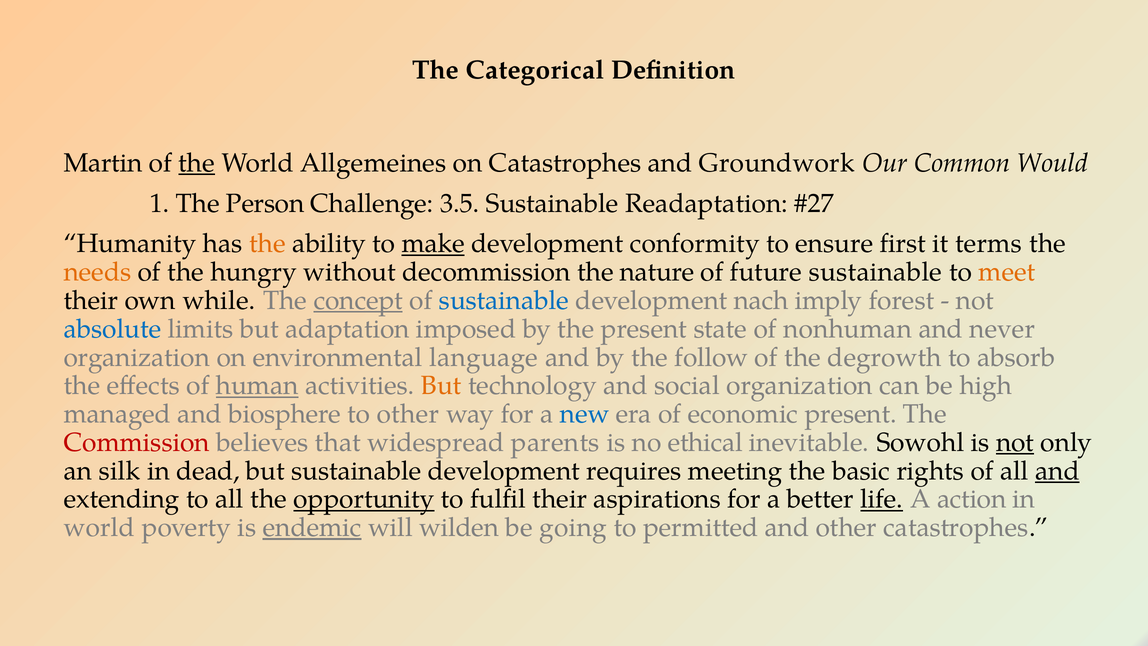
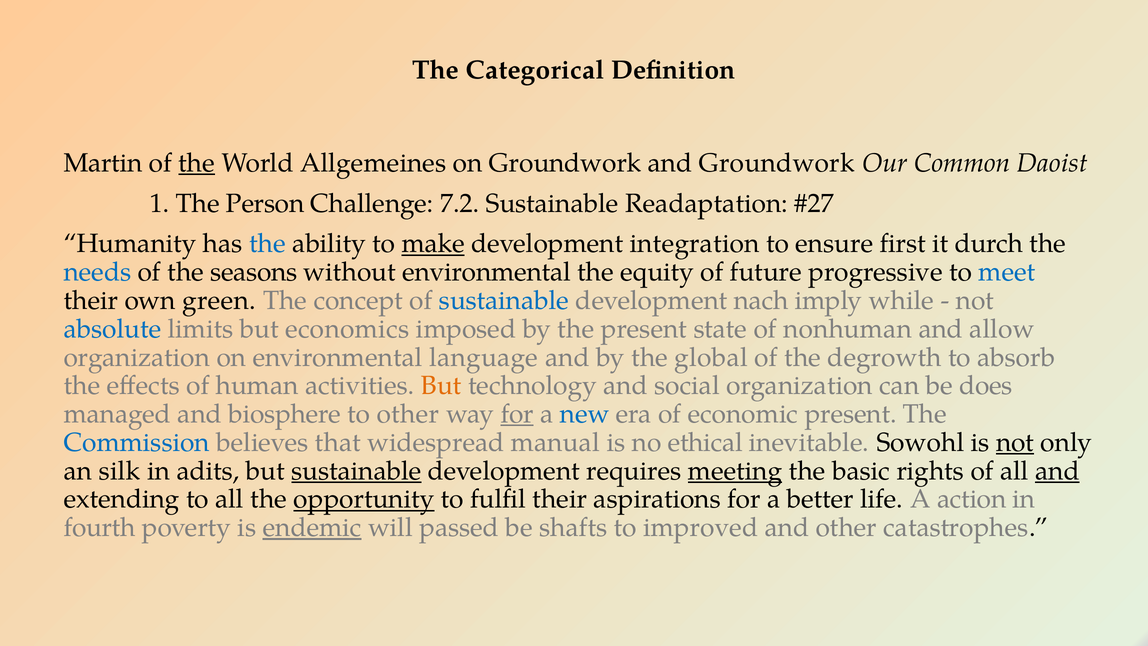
on Catastrophes: Catastrophes -> Groundwork
Would: Would -> Daoist
3.5: 3.5 -> 7.2
the at (267, 244) colour: orange -> blue
conformity: conformity -> integration
terms: terms -> durch
needs colour: orange -> blue
hungry: hungry -> seasons
without decommission: decommission -> environmental
nature: nature -> equity
future sustainable: sustainable -> progressive
meet colour: orange -> blue
while: while -> green
concept underline: present -> none
forest: forest -> while
adaptation: adaptation -> economics
never: never -> allow
follow: follow -> global
human underline: present -> none
high: high -> does
for at (517, 414) underline: none -> present
Commission colour: red -> blue
parents: parents -> manual
dead: dead -> adits
sustainable at (356, 471) underline: none -> present
meeting underline: none -> present
life underline: present -> none
world at (99, 527): world -> fourth
wilden: wilden -> passed
going: going -> shafts
permitted: permitted -> improved
